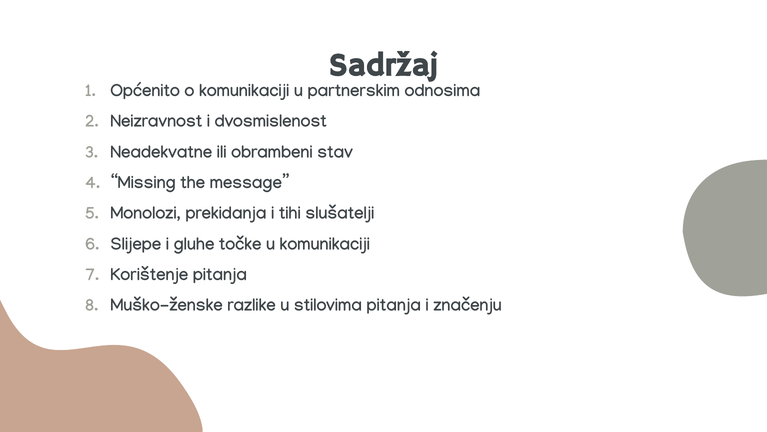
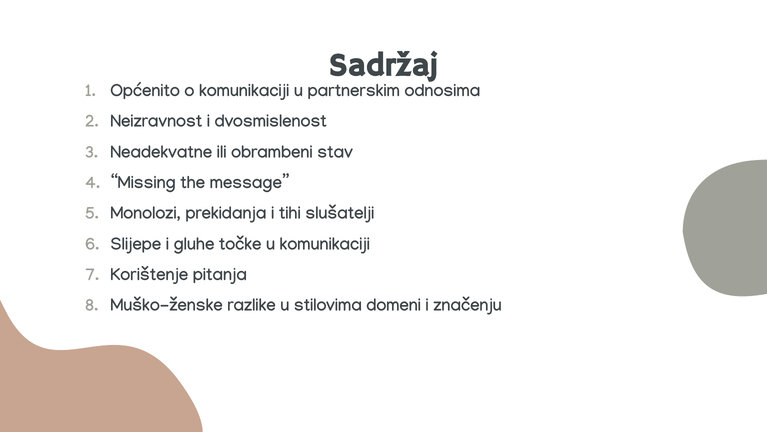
stilovima pitanja: pitanja -> domeni
